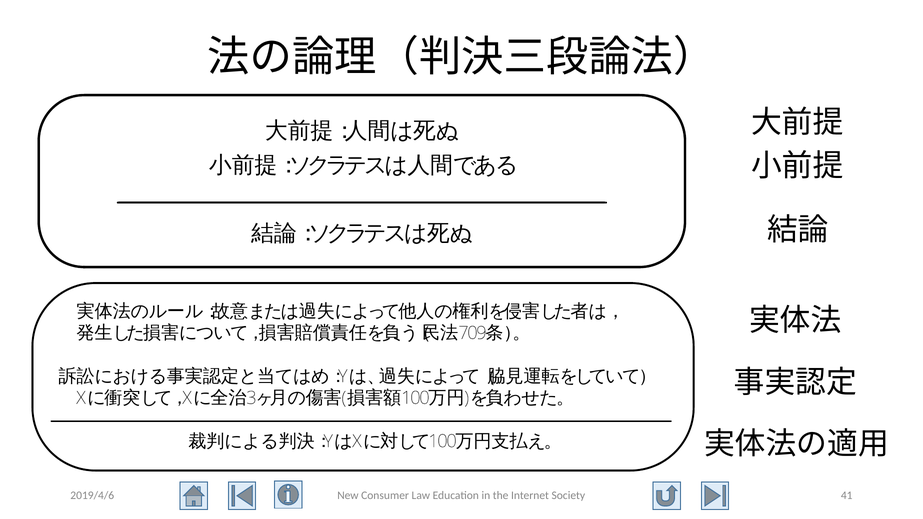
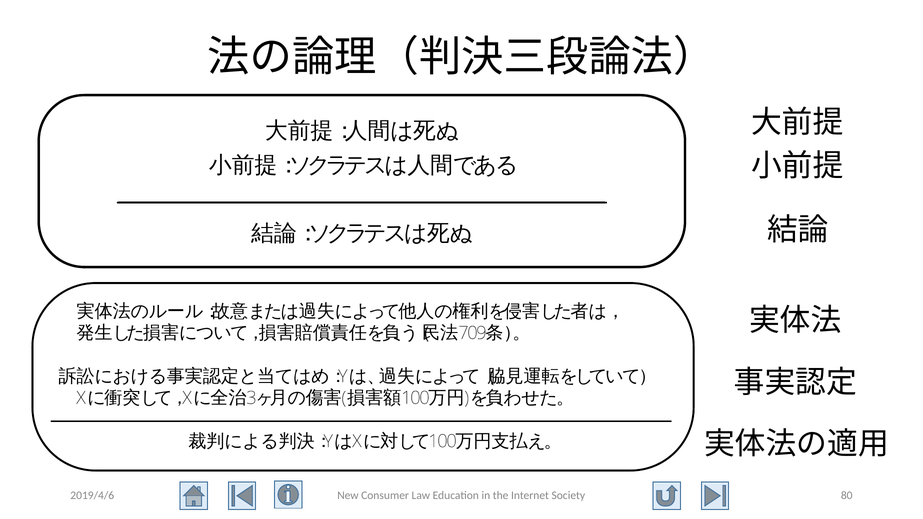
41: 41 -> 80
